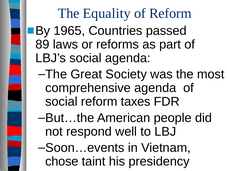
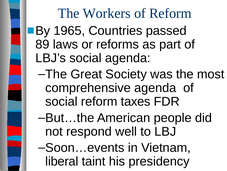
Equality: Equality -> Workers
chose: chose -> liberal
